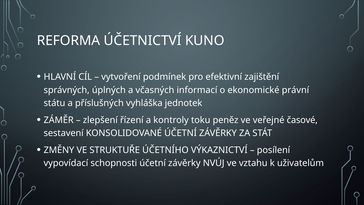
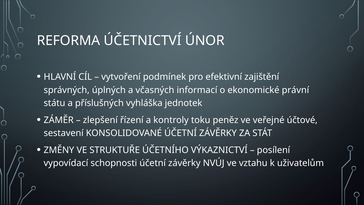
KUNO: KUNO -> ÚNOR
časové: časové -> účtové
